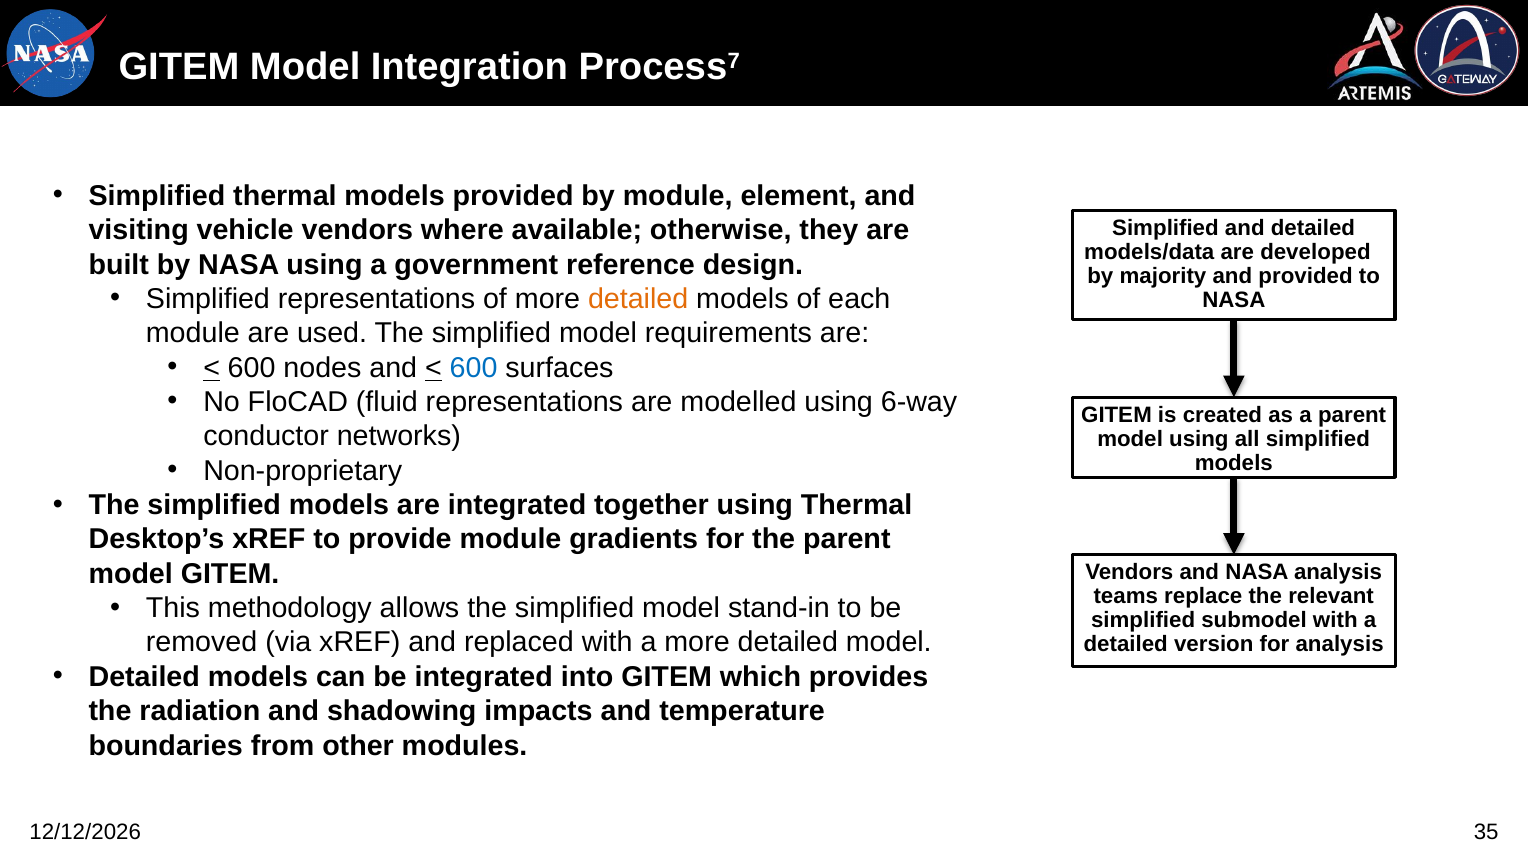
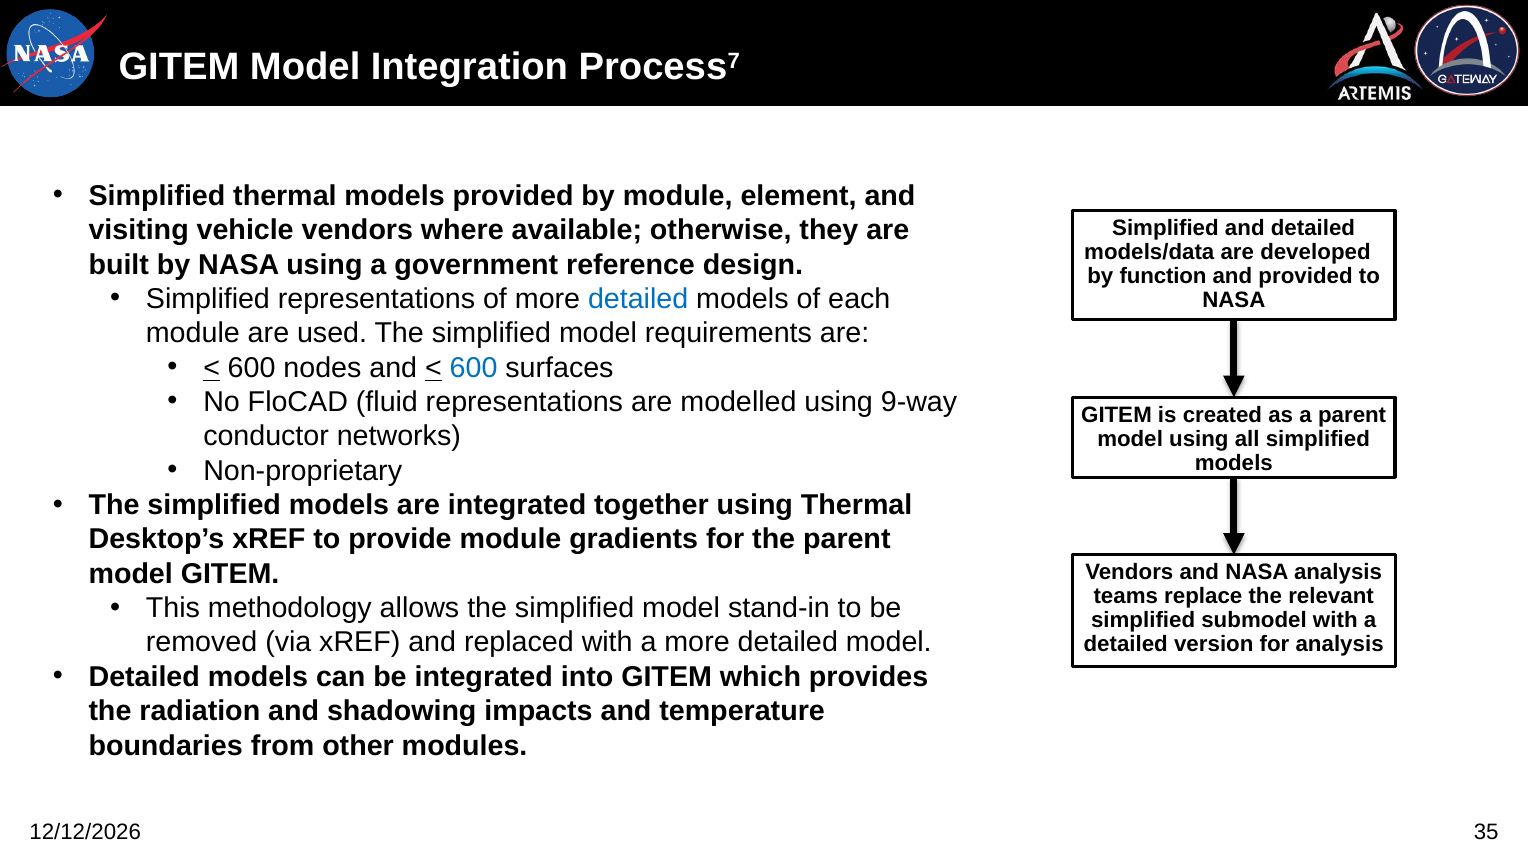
majority: majority -> function
detailed at (638, 299) colour: orange -> blue
6-way: 6-way -> 9-way
